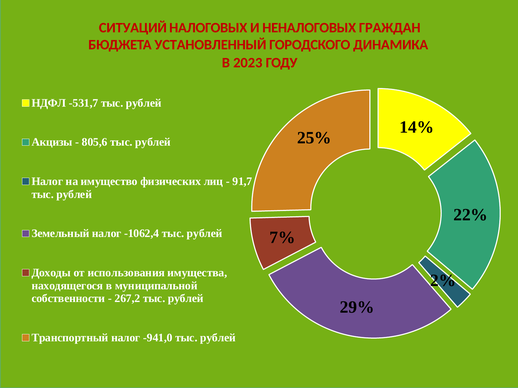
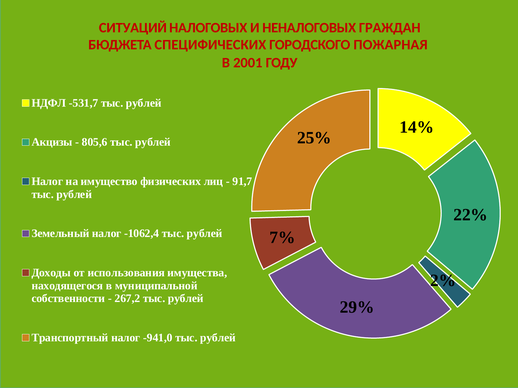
УСТАНОВЛЕННЫЙ: УСТАНОВЛЕННЫЙ -> СПЕЦИФИЧЕСКИХ
ДИНАМИКА: ДИНАМИКА -> ПОЖАРНАЯ
2023: 2023 -> 2001
